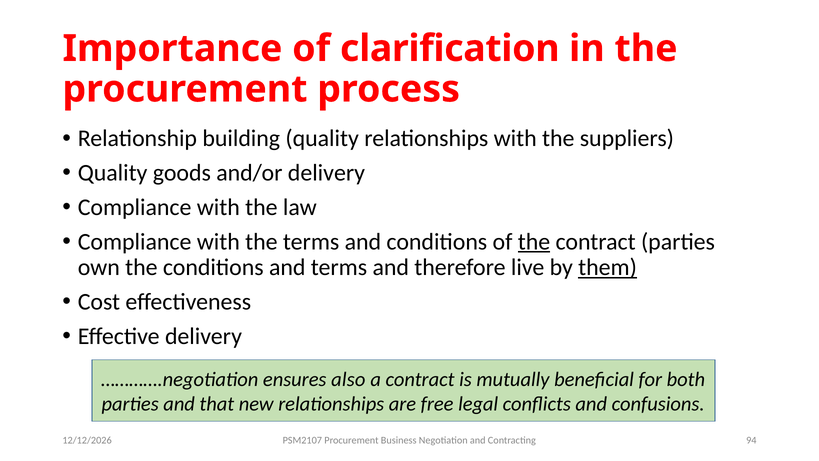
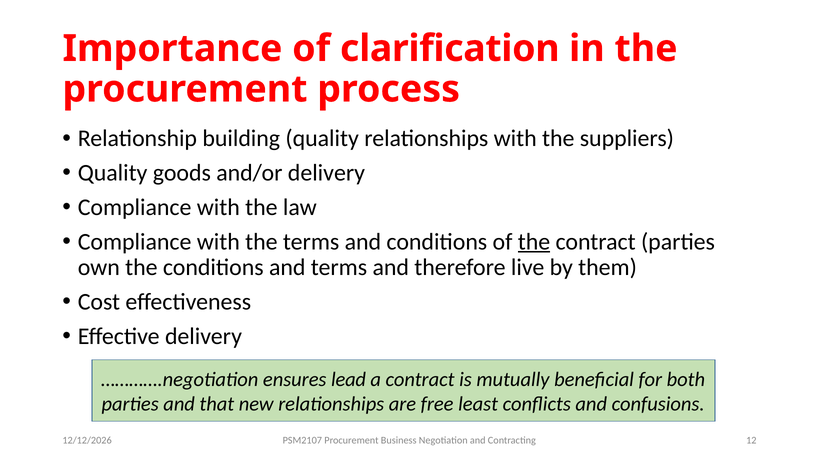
them underline: present -> none
also: also -> lead
legal: legal -> least
94: 94 -> 12
